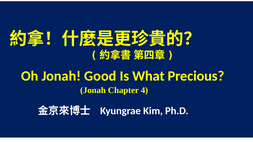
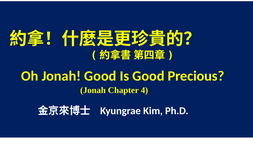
Is What: What -> Good
